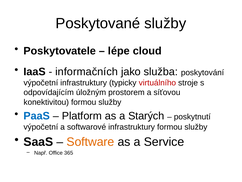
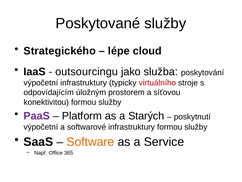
Poskytovatele: Poskytovatele -> Strategického
informačních: informačních -> outsourcingu
PaaS colour: blue -> purple
